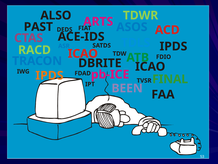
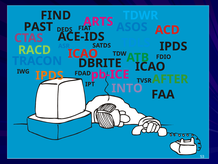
ALSO: ALSO -> FIND
TDWR colour: light green -> light blue
FINAL: FINAL -> AFTER
BEEN: BEEN -> INTO
